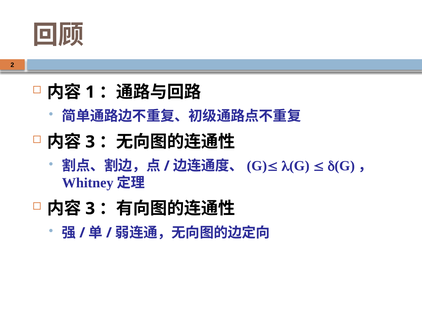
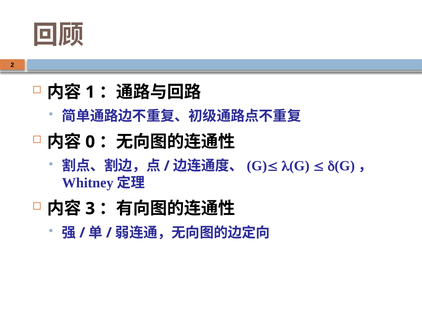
3 at (90, 142): 3 -> 0
